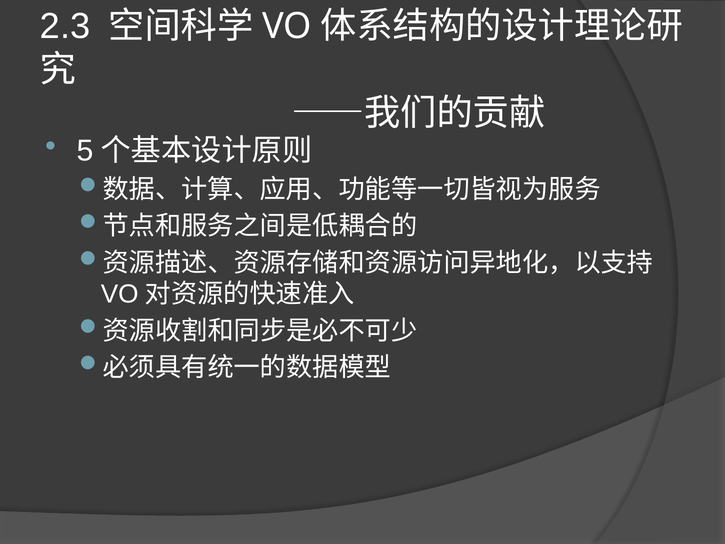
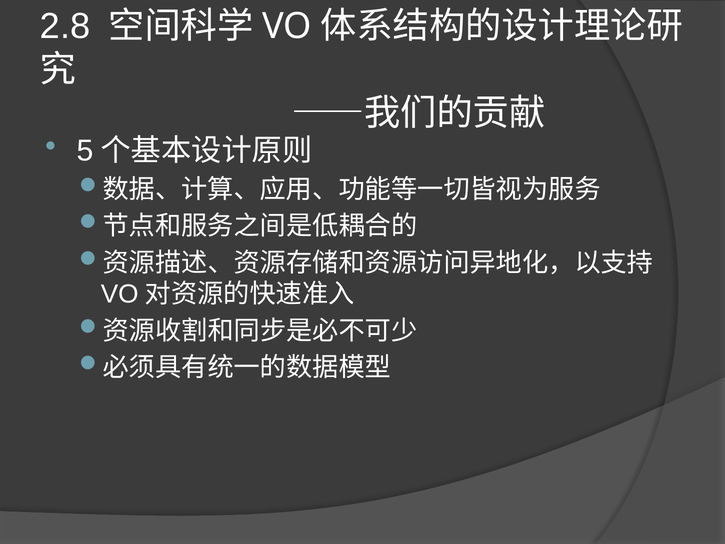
2.3: 2.3 -> 2.8
